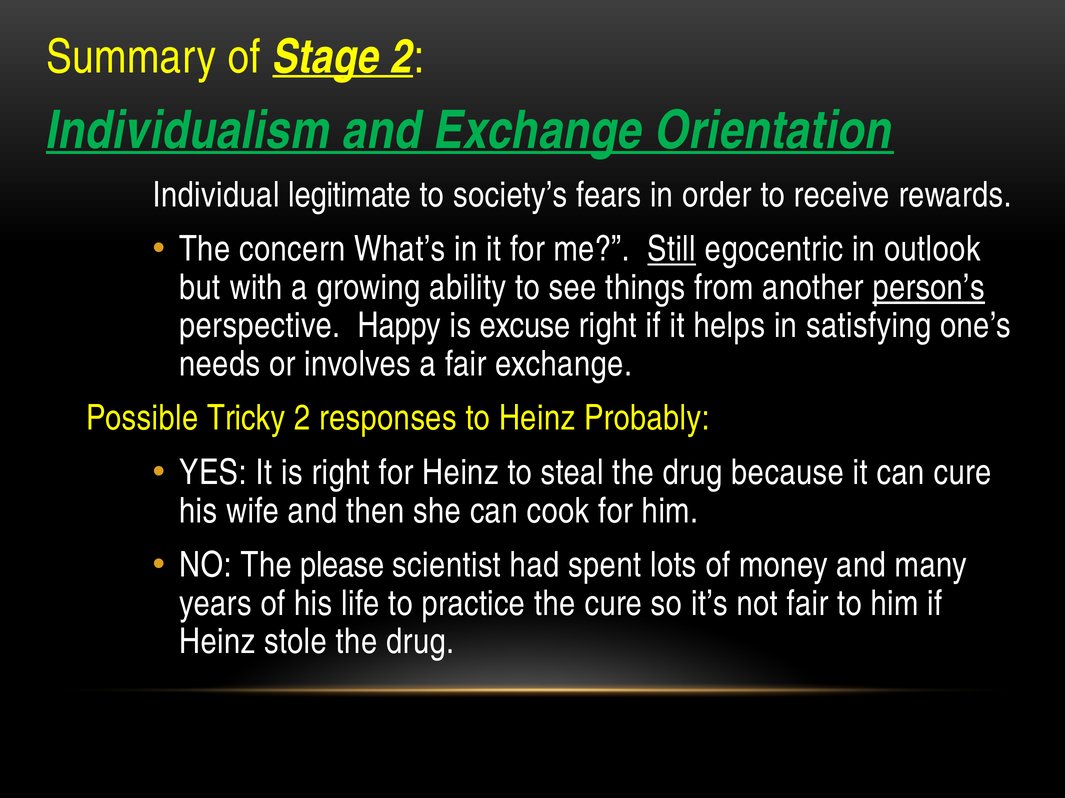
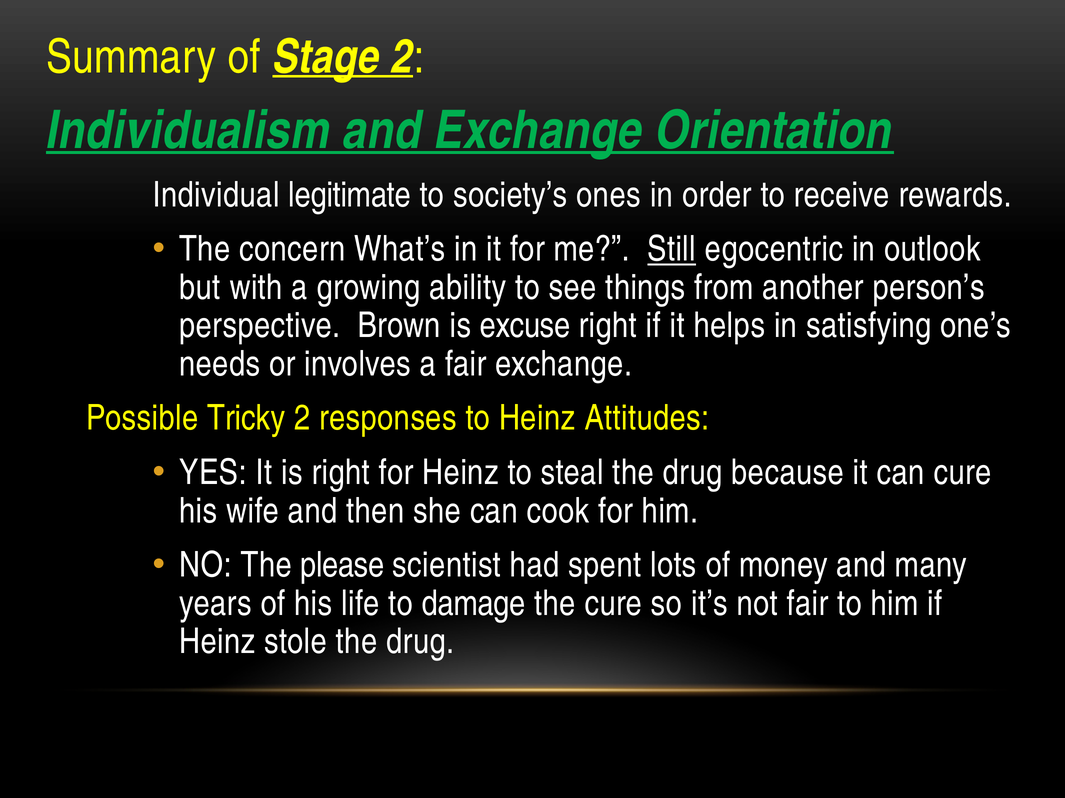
fears: fears -> ones
person’s underline: present -> none
Happy: Happy -> Brown
Probably: Probably -> Attitudes
practice: practice -> damage
